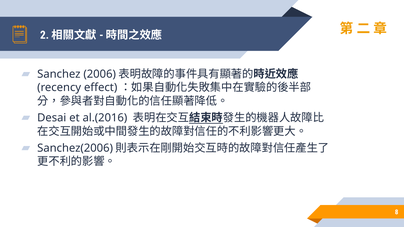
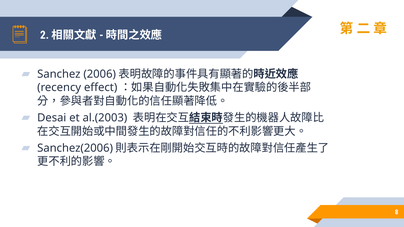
al.(2016: al.(2016 -> al.(2003
